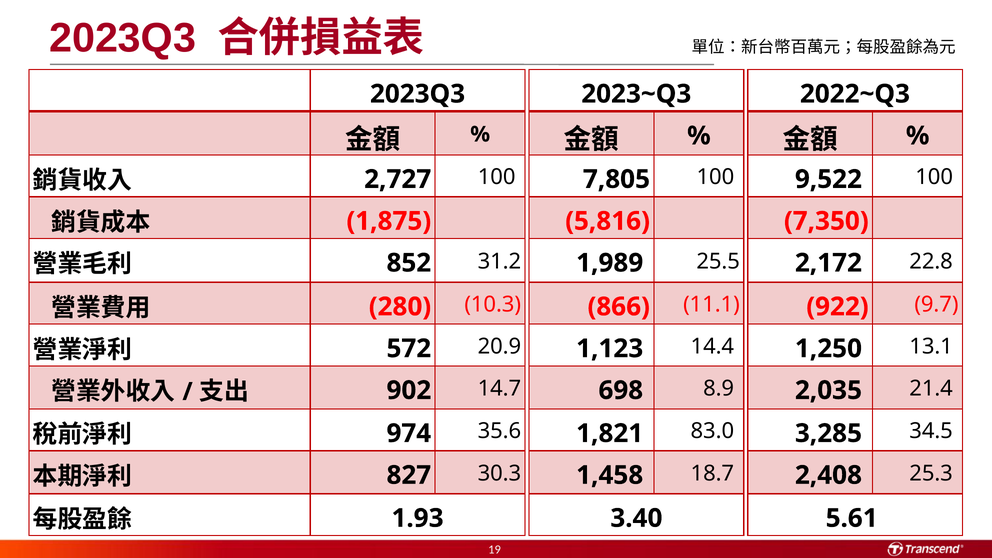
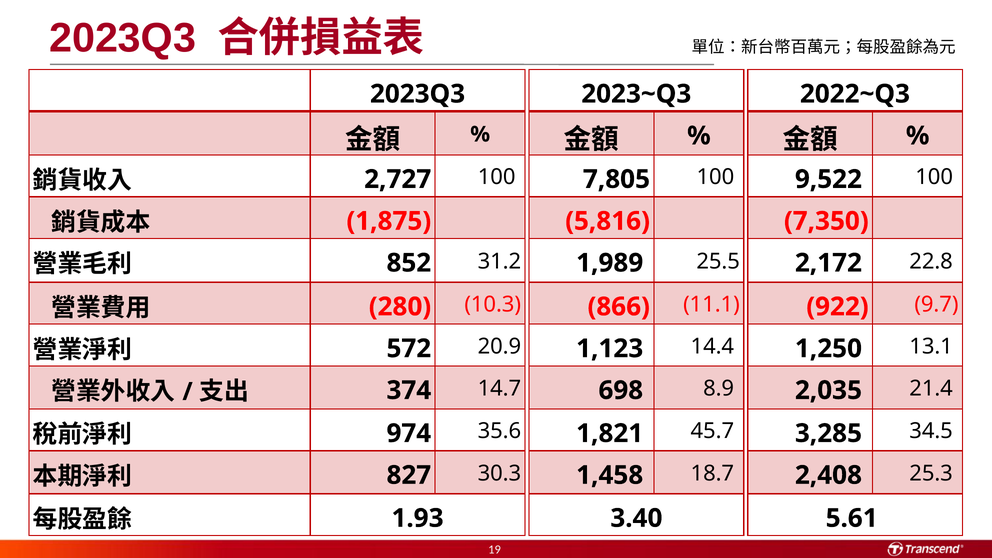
902: 902 -> 374
83.0: 83.0 -> 45.7
